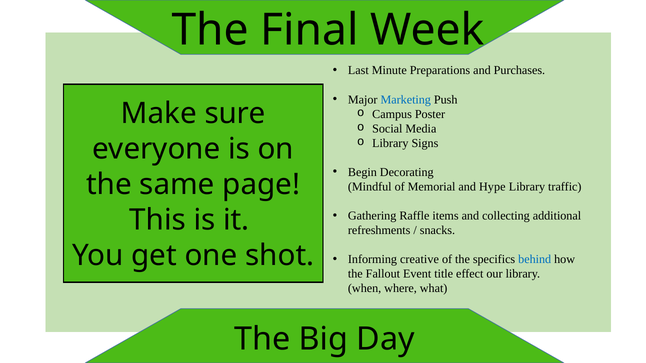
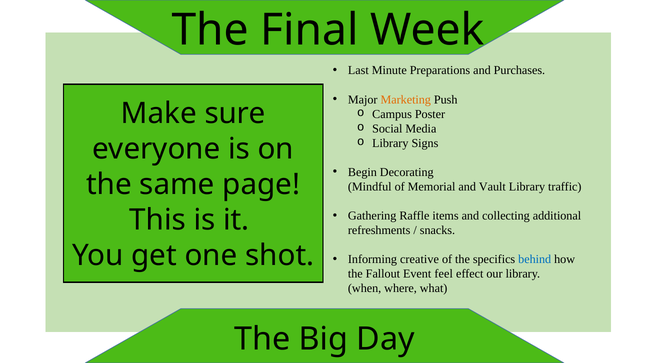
Marketing colour: blue -> orange
Hype: Hype -> Vault
title: title -> feel
